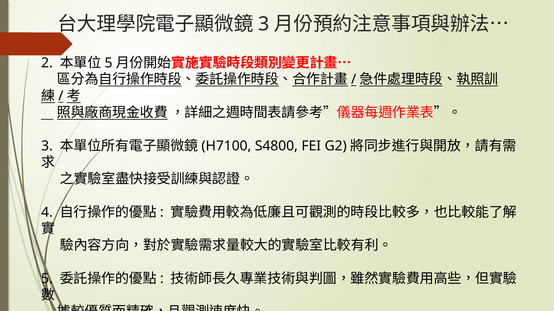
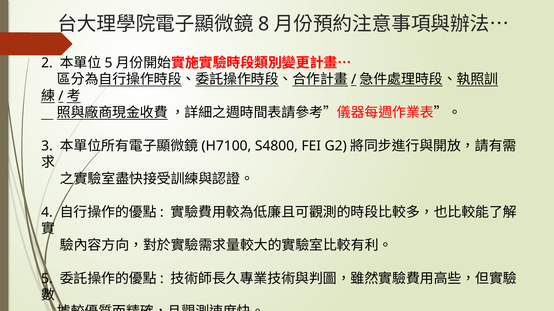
3 at (264, 24): 3 -> 8
